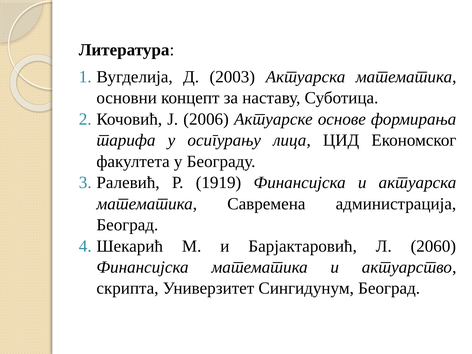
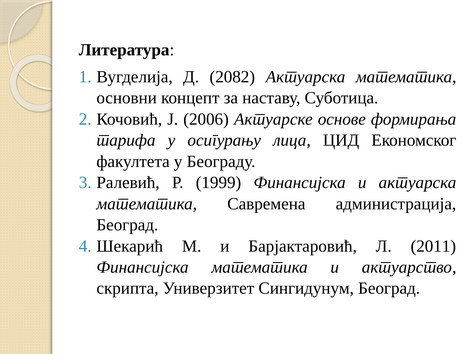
2003: 2003 -> 2082
1919: 1919 -> 1999
2060: 2060 -> 2011
